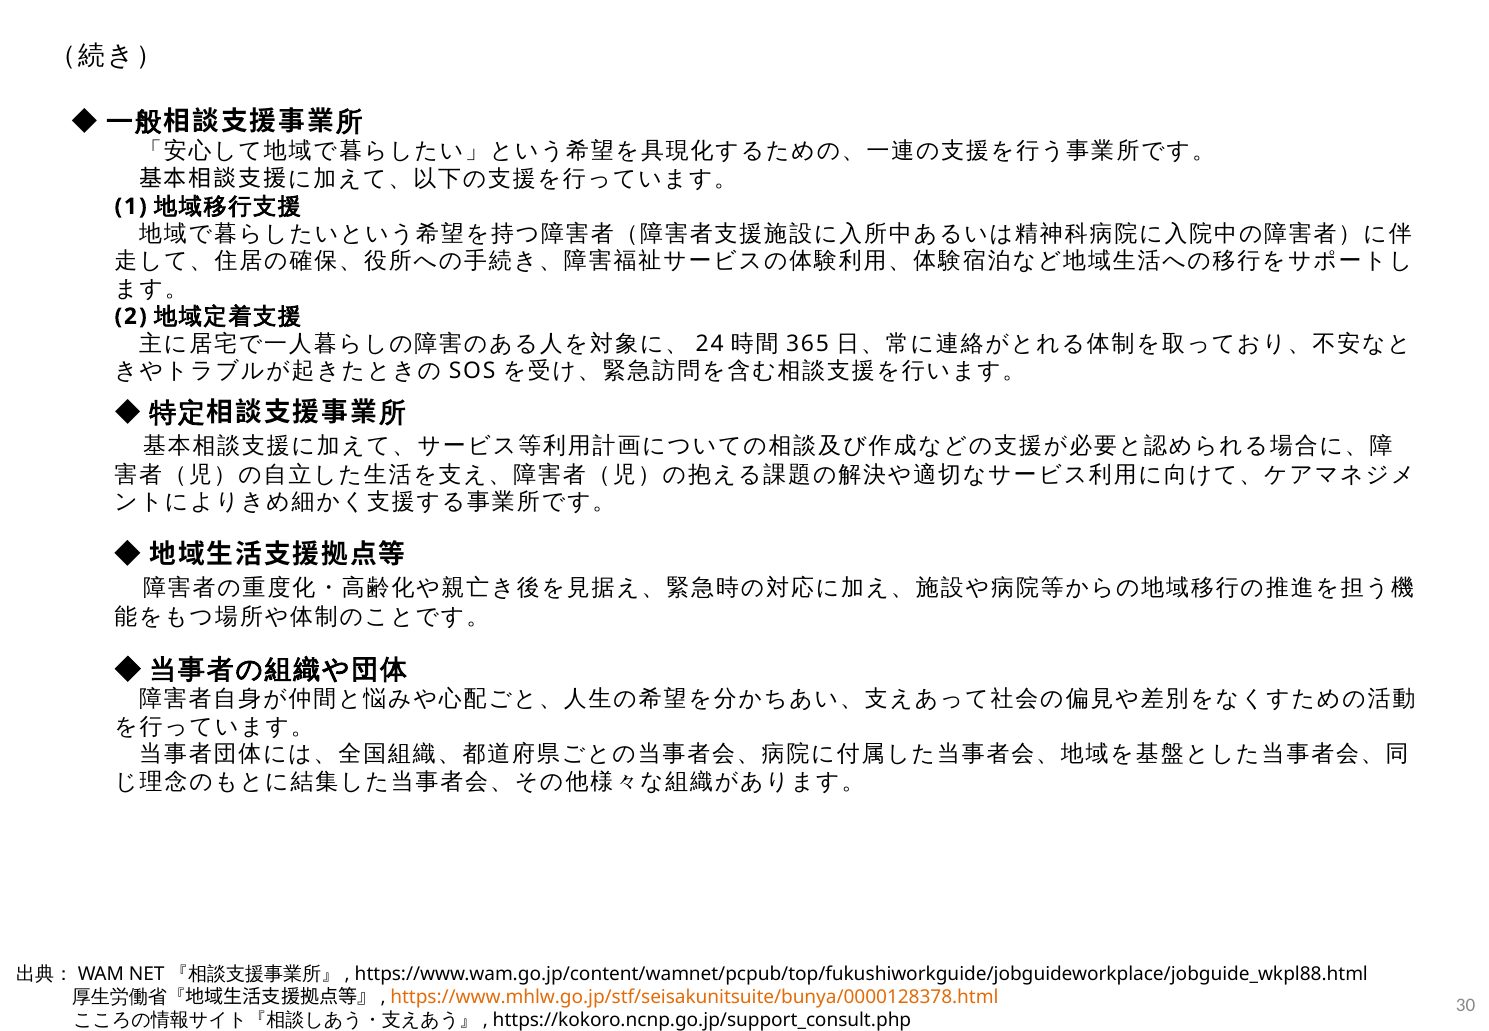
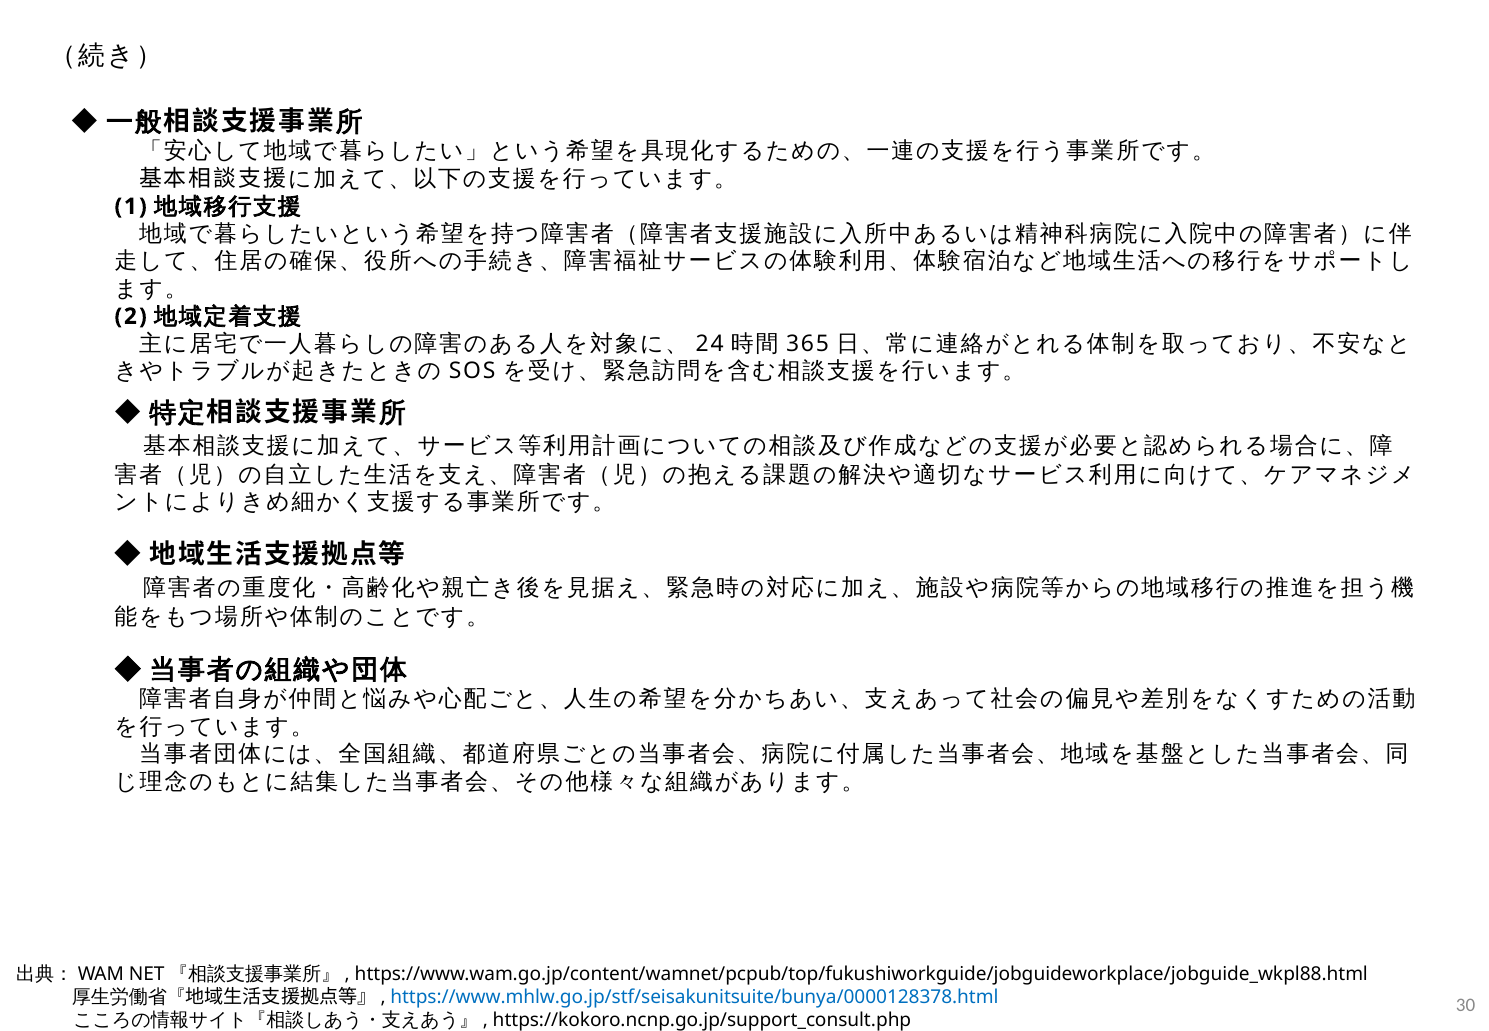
https://www.mhlw.go.jp/stf/seisakunitsuite/bunya/0000128378.html colour: orange -> blue
